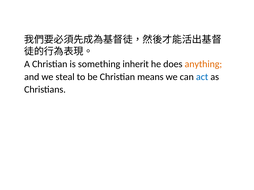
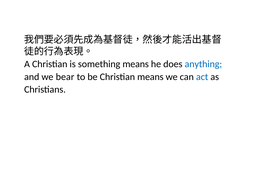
something inherit: inherit -> means
anything colour: orange -> blue
steal: steal -> bear
